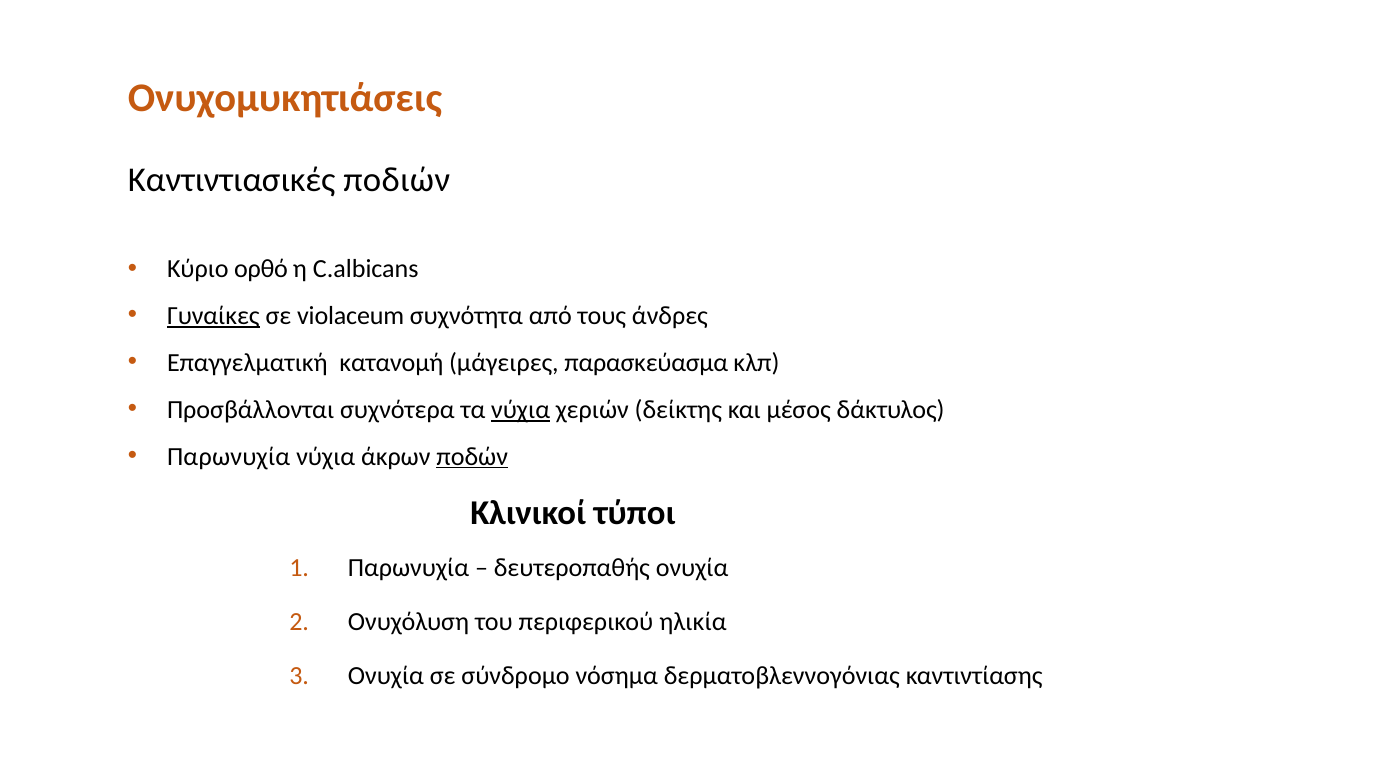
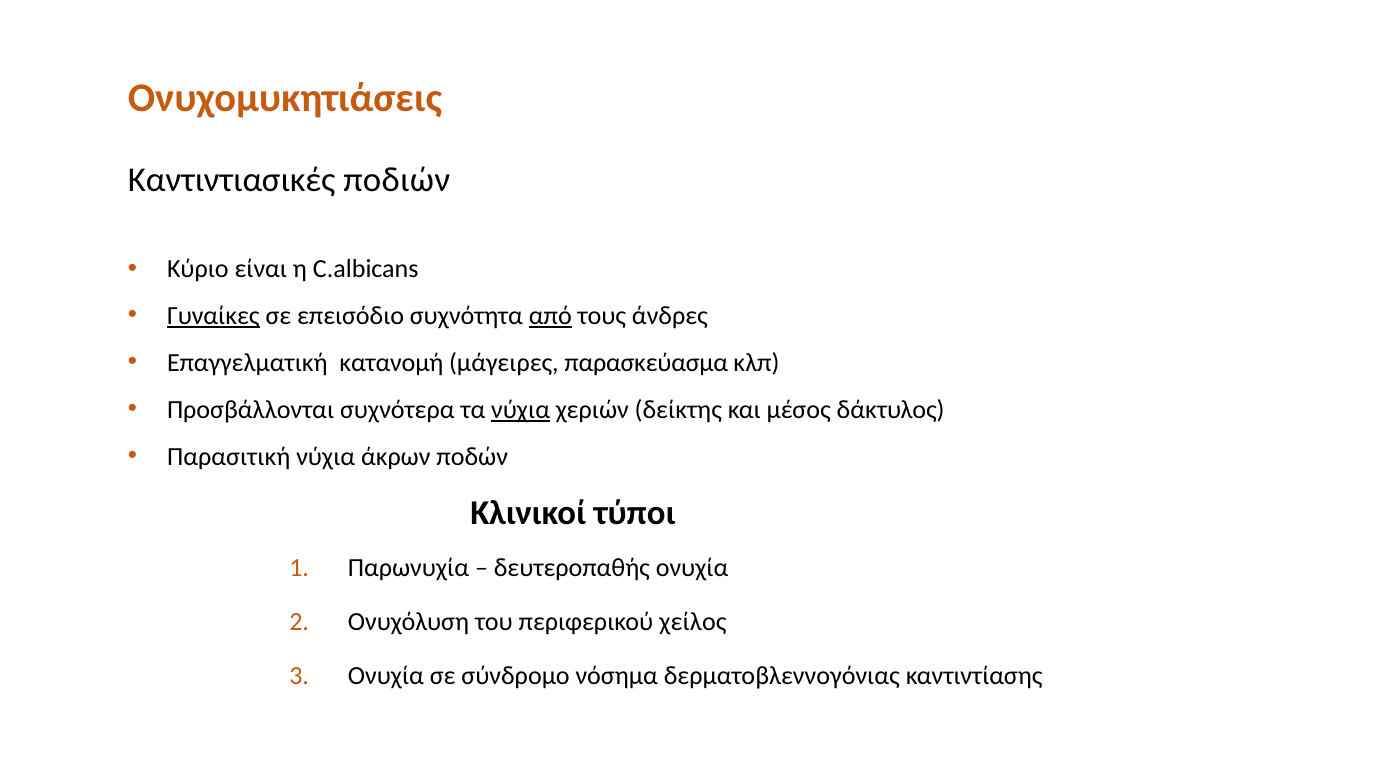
ορθό: ορθό -> είναι
violaceum: violaceum -> επεισόδιο
από underline: none -> present
Παρωνυχία at (229, 457): Παρωνυχία -> Παρασιτική
ποδών underline: present -> none
ηλικία: ηλικία -> χείλος
